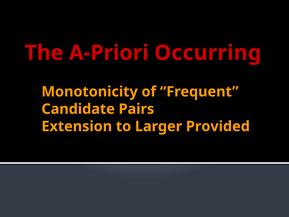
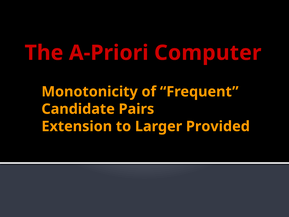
Occurring: Occurring -> Computer
